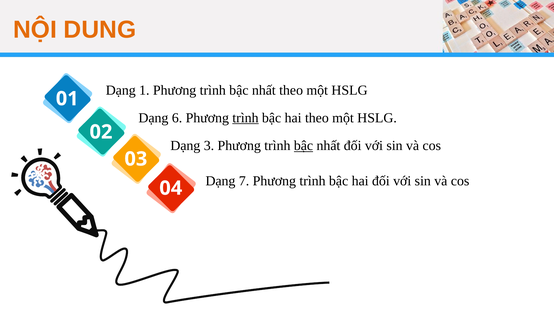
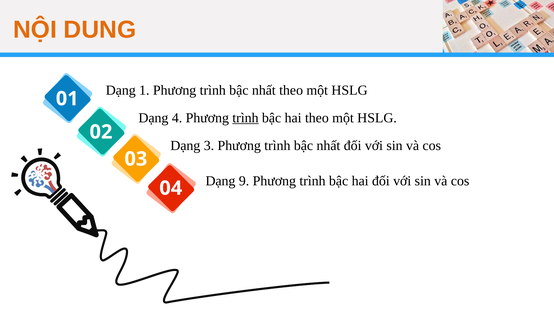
6: 6 -> 4
bậc at (303, 146) underline: present -> none
7: 7 -> 9
